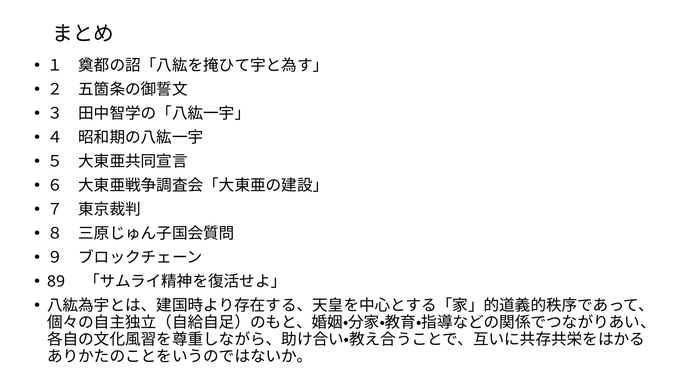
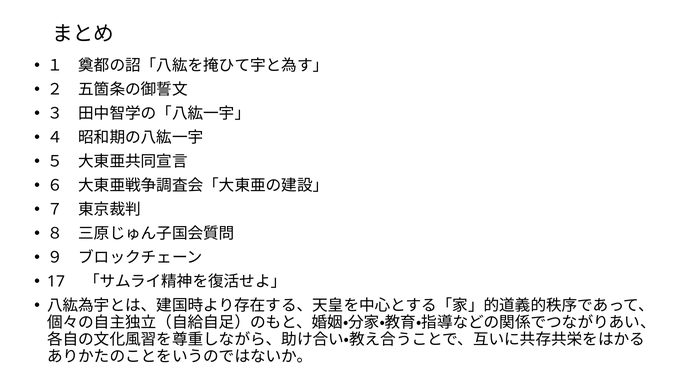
89: 89 -> 17
